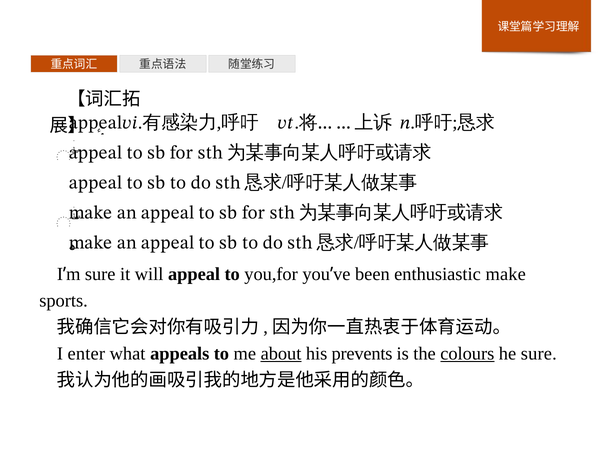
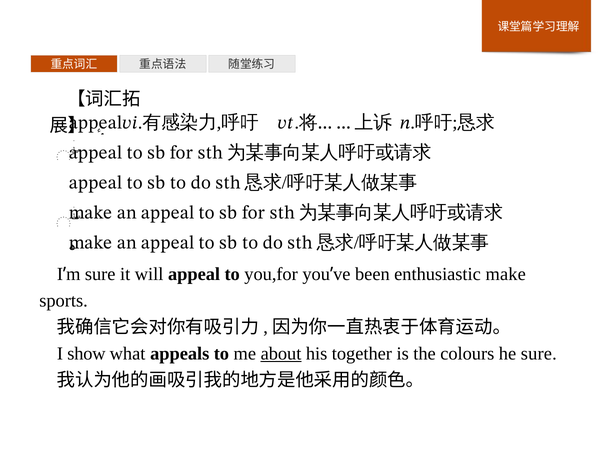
enter: enter -> show
prevents: prevents -> together
colours underline: present -> none
